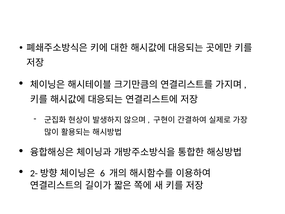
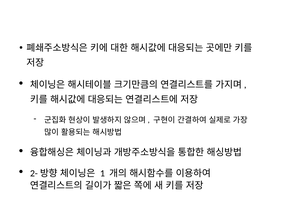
6: 6 -> 1
